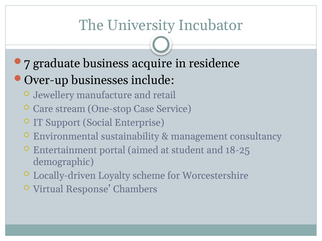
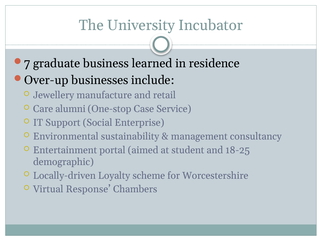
acquire: acquire -> learned
stream: stream -> alumni
